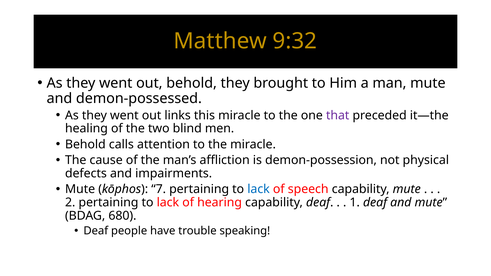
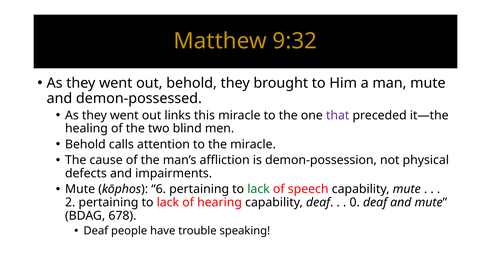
7: 7 -> 6
lack at (259, 189) colour: blue -> green
1: 1 -> 0
680: 680 -> 678
